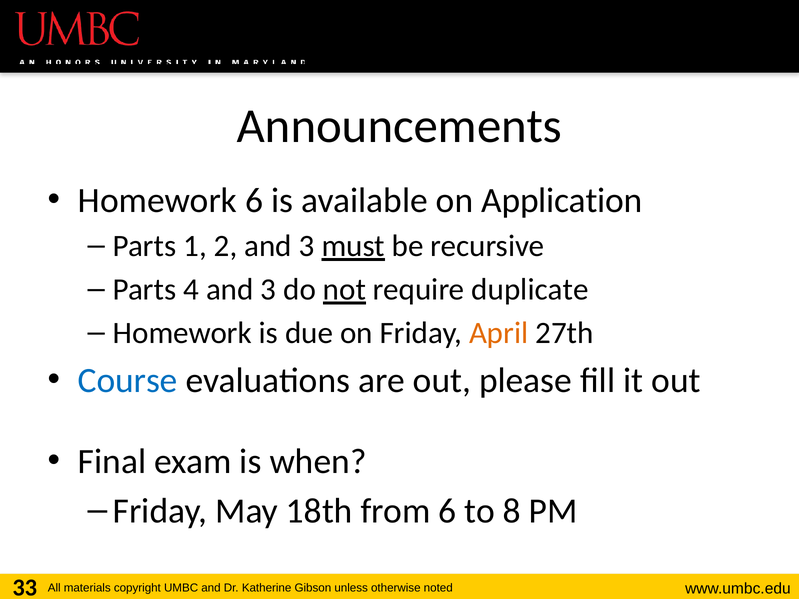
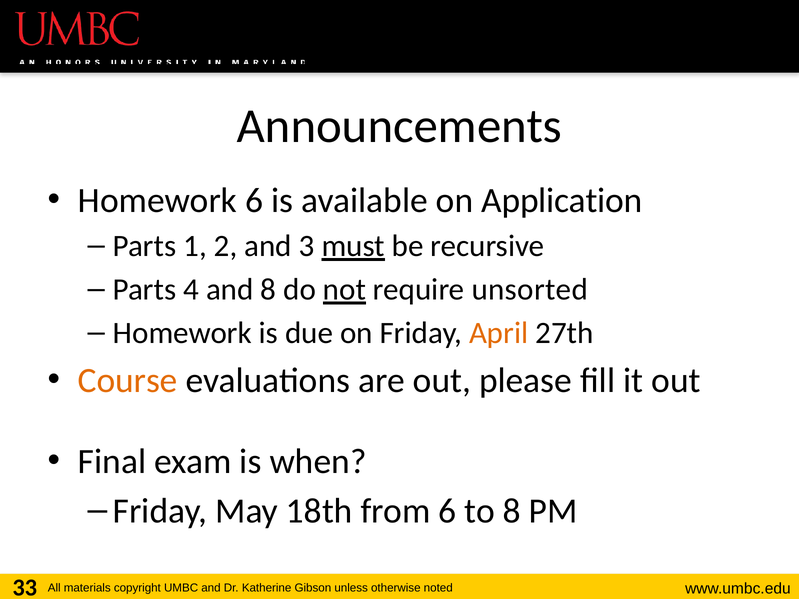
4 and 3: 3 -> 8
duplicate: duplicate -> unsorted
Course colour: blue -> orange
